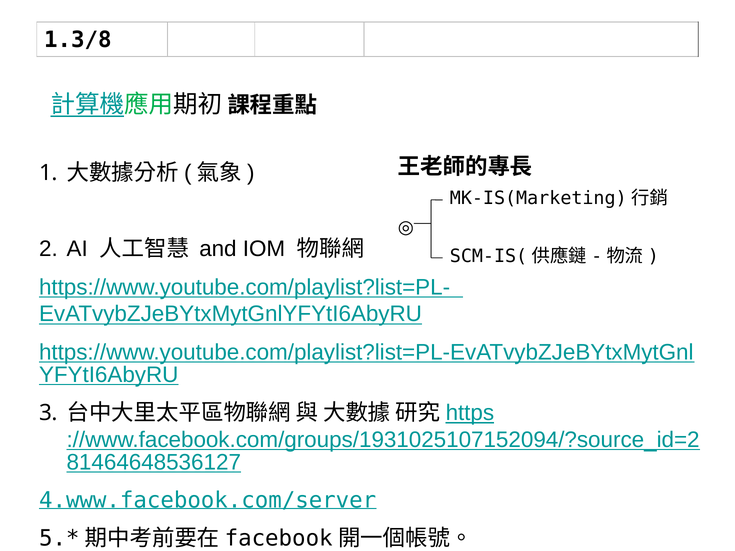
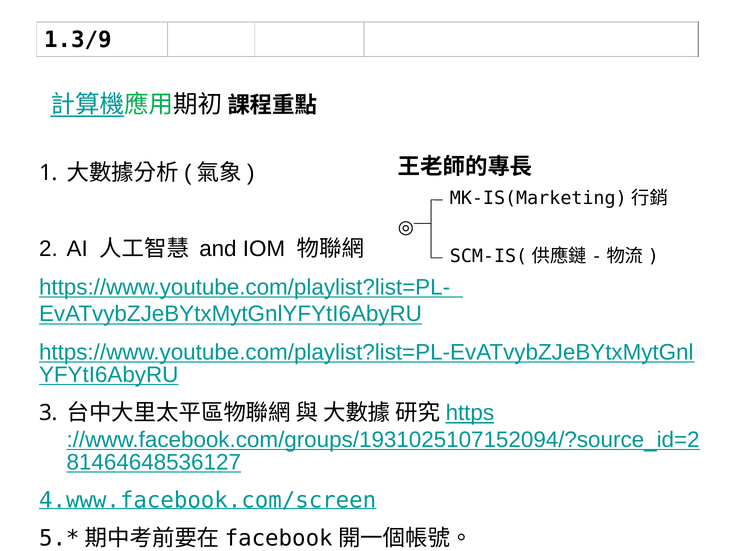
1.3/8: 1.3/8 -> 1.3/9
4.www.facebook.com/server: 4.www.facebook.com/server -> 4.www.facebook.com/screen
